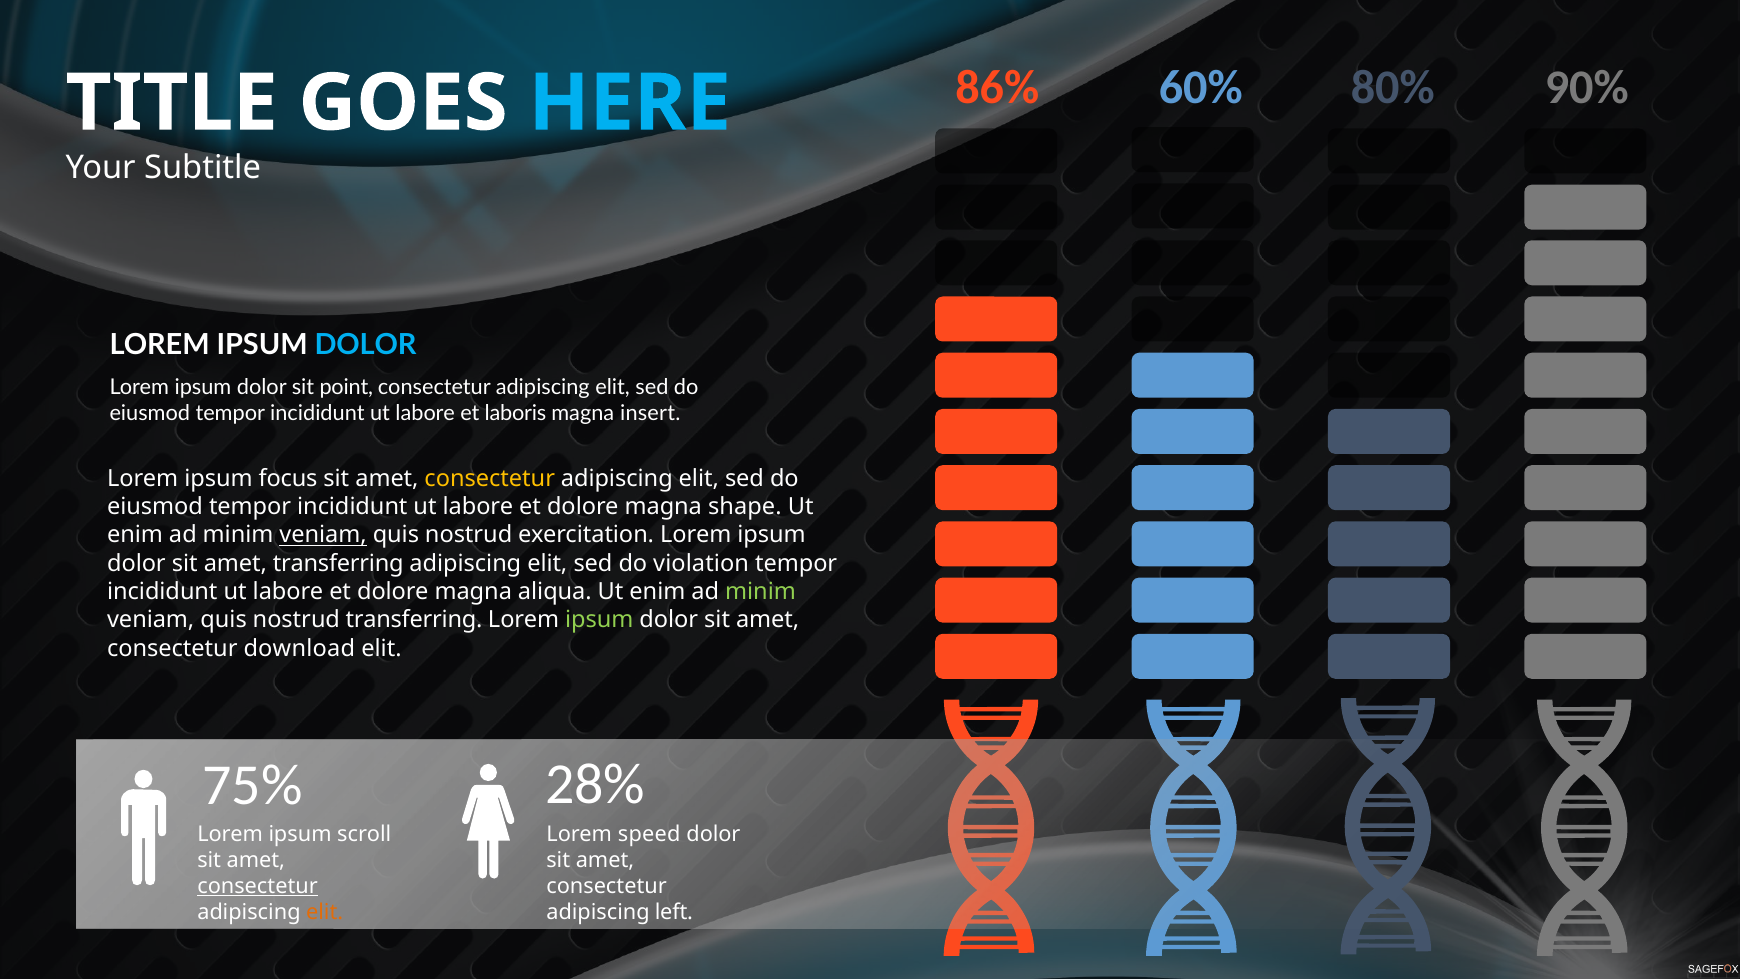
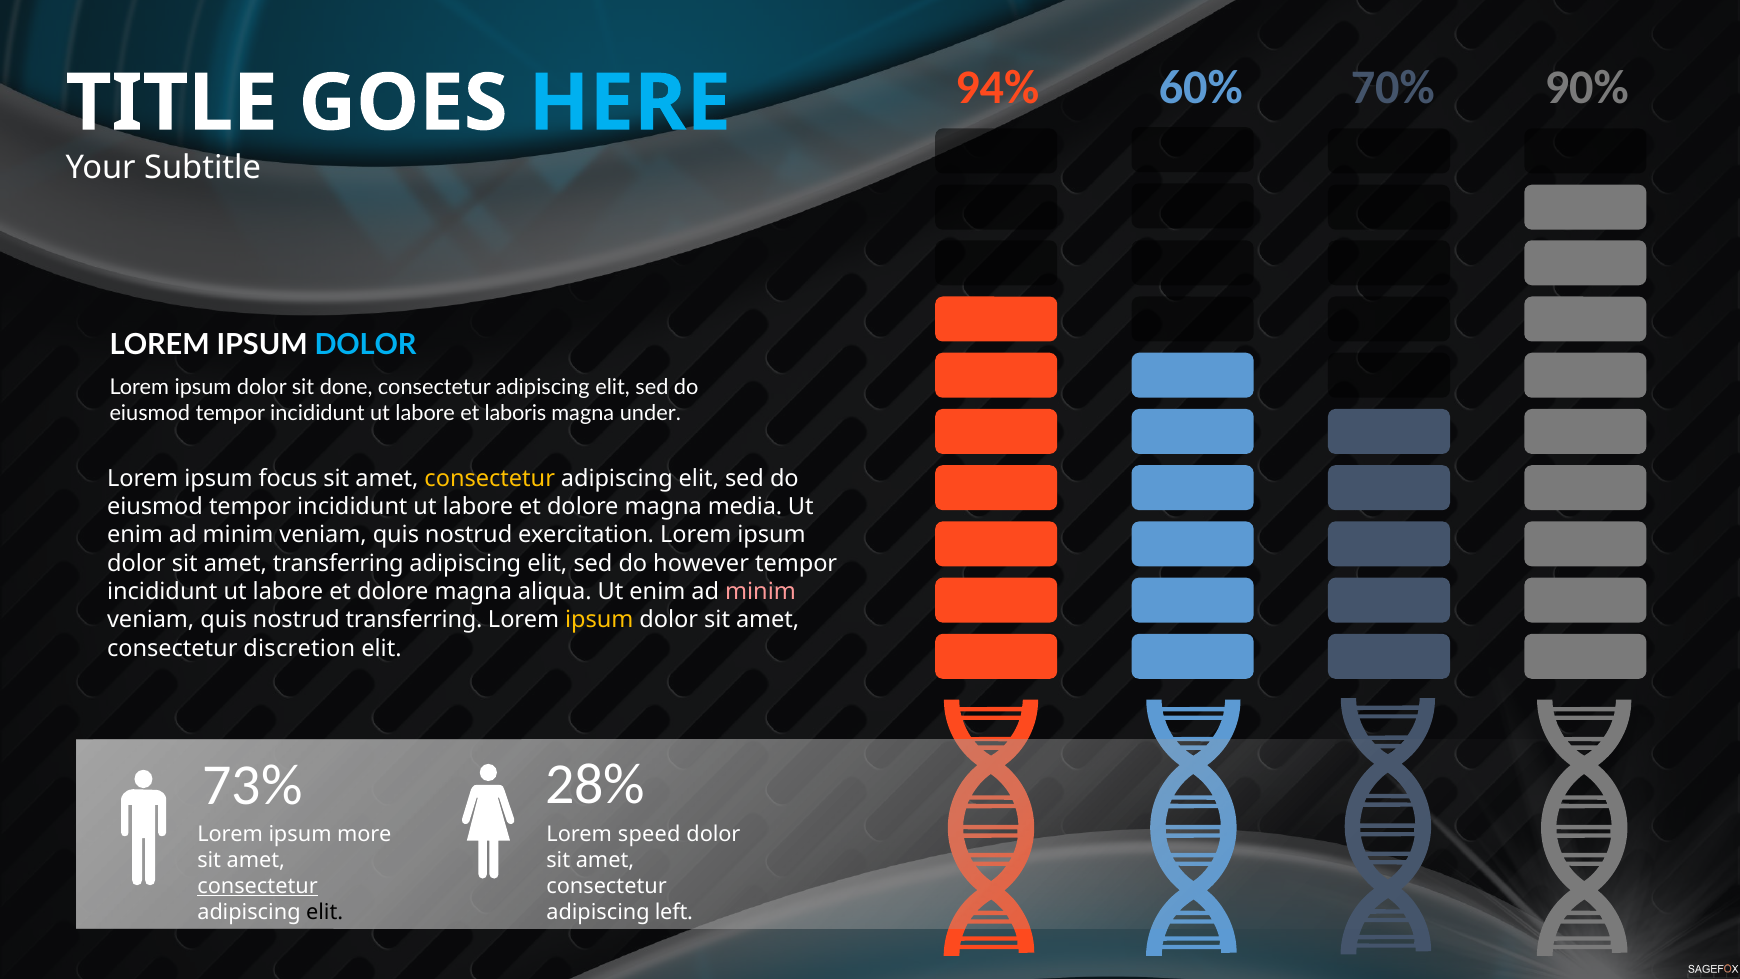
86%: 86% -> 94%
80%: 80% -> 70%
point: point -> done
insert: insert -> under
shape: shape -> media
veniam at (323, 535) underline: present -> none
violation: violation -> however
minim at (761, 592) colour: light green -> pink
ipsum at (599, 620) colour: light green -> yellow
download: download -> discretion
75%: 75% -> 73%
scroll: scroll -> more
elit at (325, 912) colour: orange -> black
